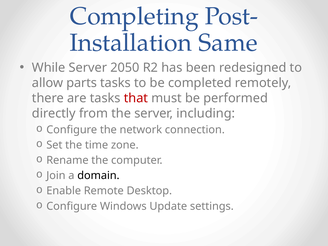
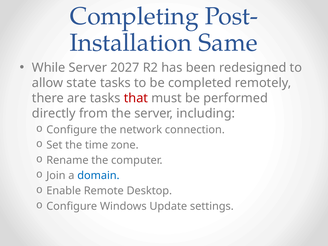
2050: 2050 -> 2027
parts: parts -> state
domain colour: black -> blue
